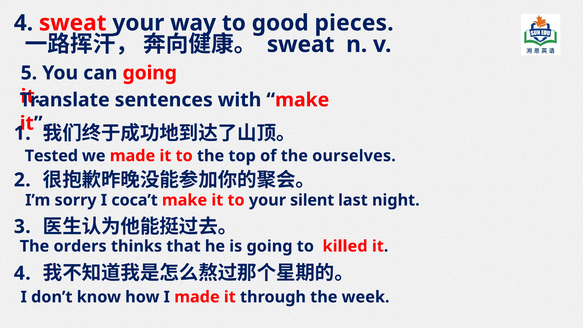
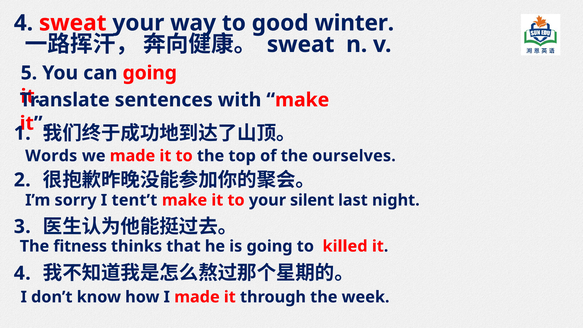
pieces: pieces -> winter
Tested: Tested -> Words
coca’t: coca’t -> tent’t
orders: orders -> fitness
